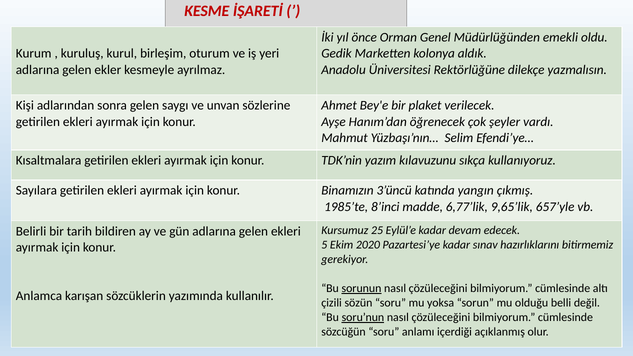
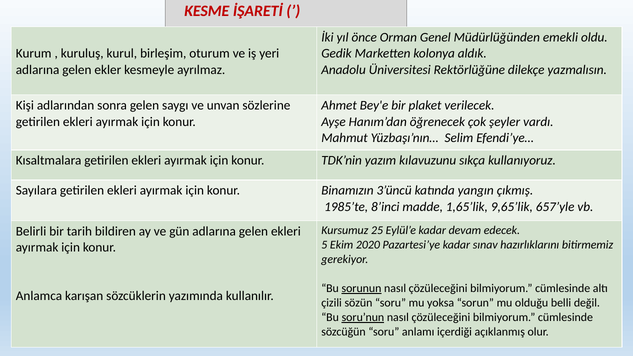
6,77’lik: 6,77’lik -> 1,65’lik
